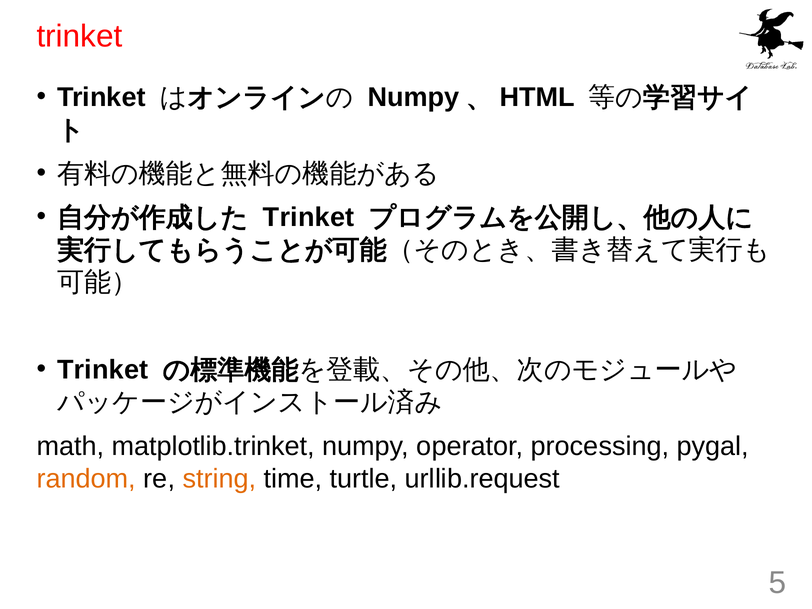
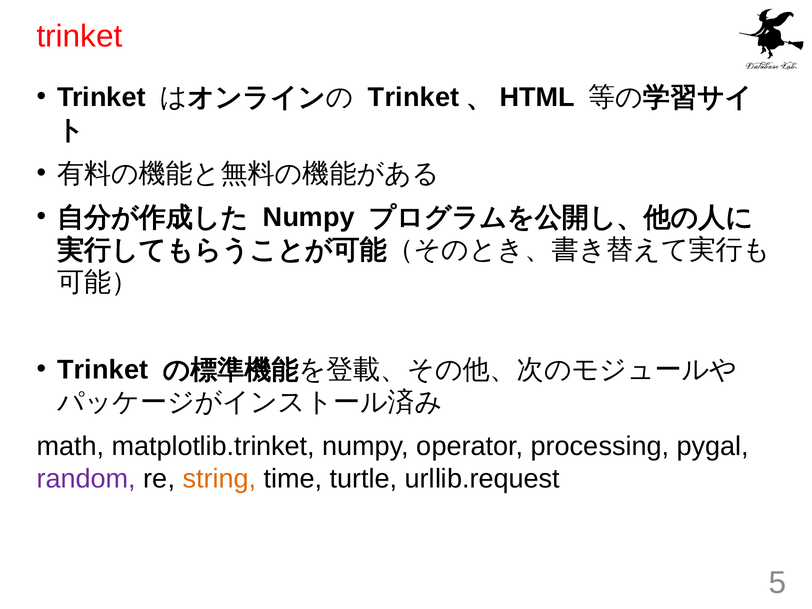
Numpy at (414, 97): Numpy -> Trinket
Trinket at (309, 217): Trinket -> Numpy
random colour: orange -> purple
